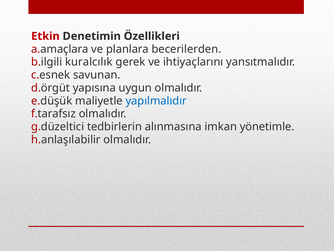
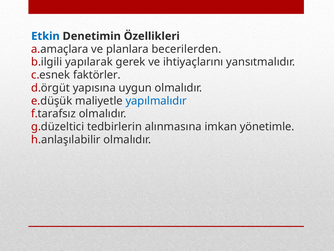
Etkin colour: red -> blue
kuralcılık: kuralcılık -> yapılarak
savunan: savunan -> faktörler
